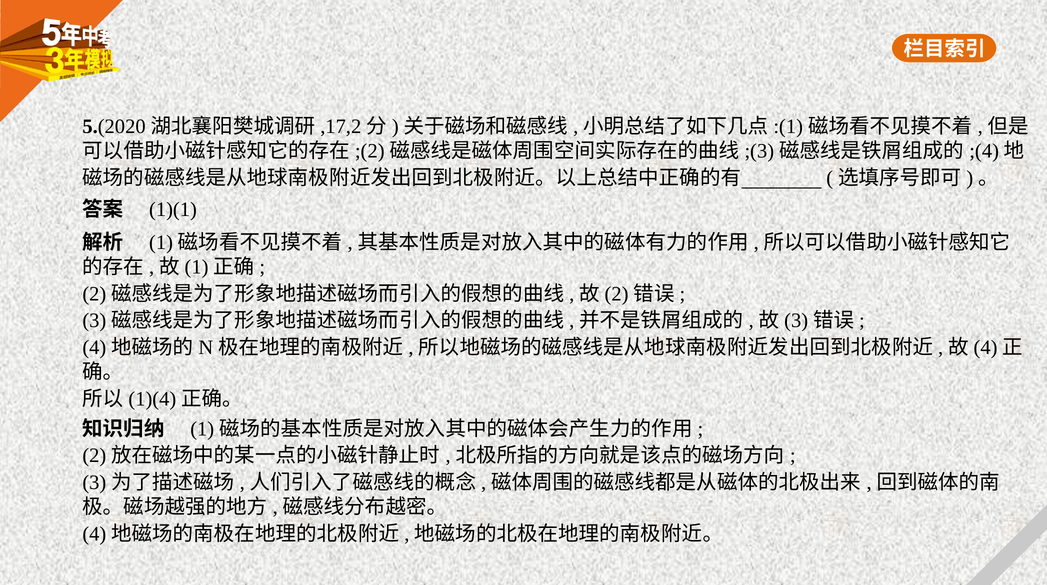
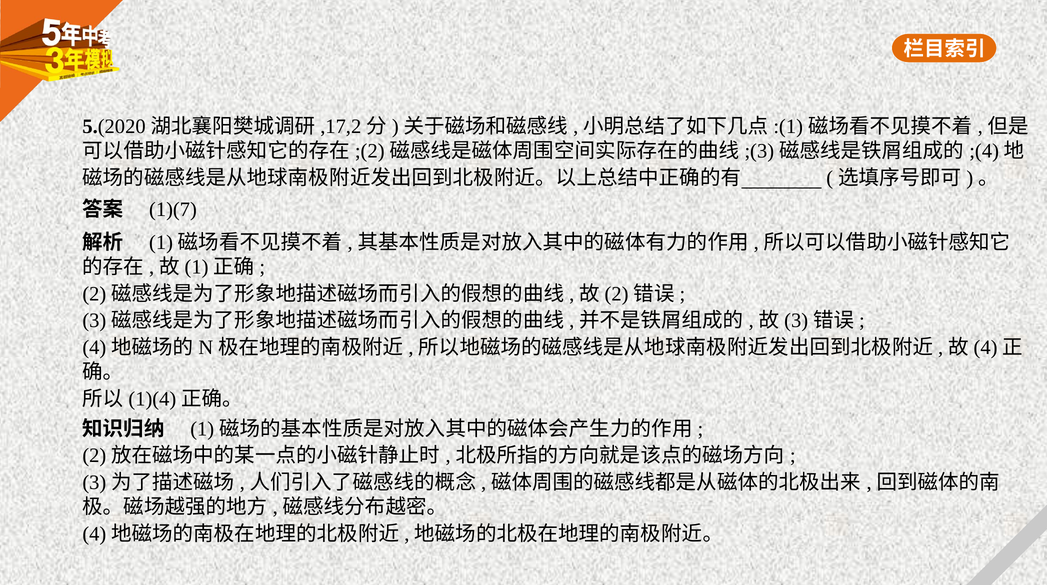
1)(1: 1)(1 -> 1)(7
